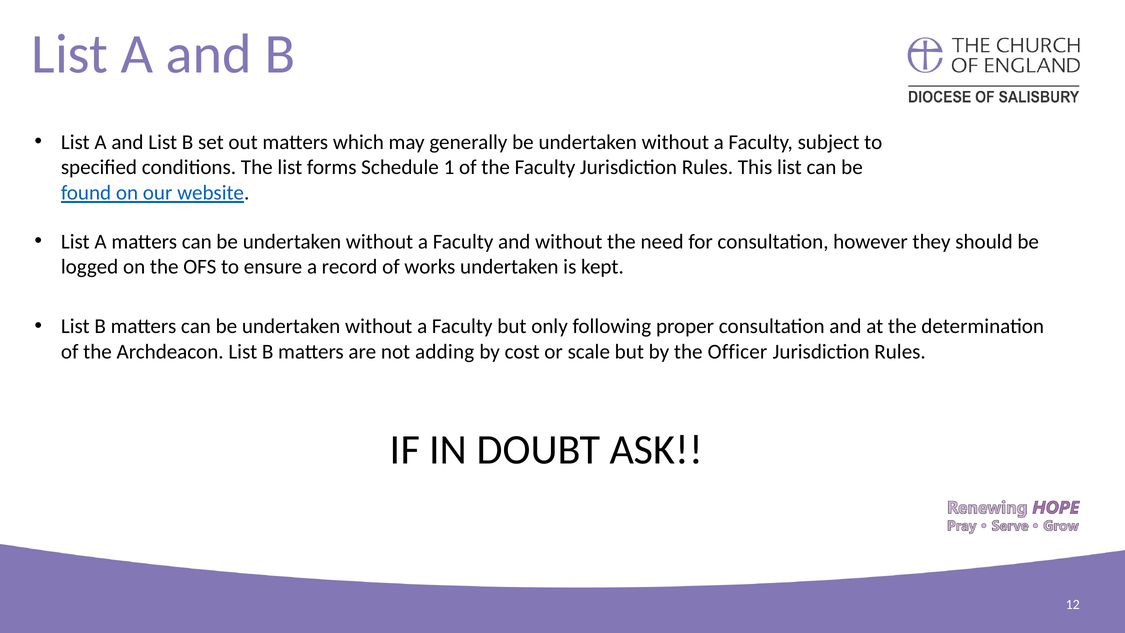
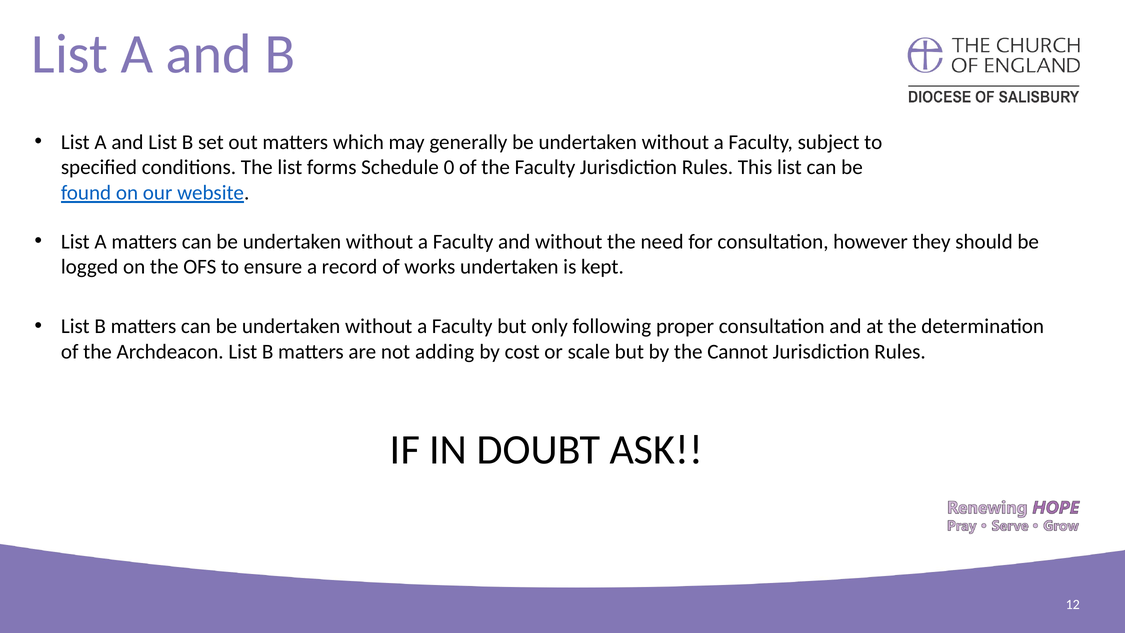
1: 1 -> 0
Officer: Officer -> Cannot
